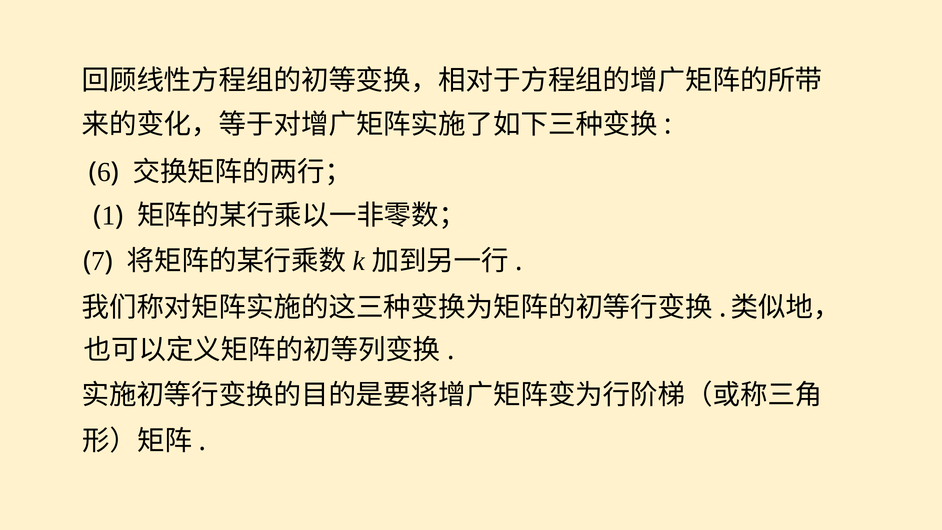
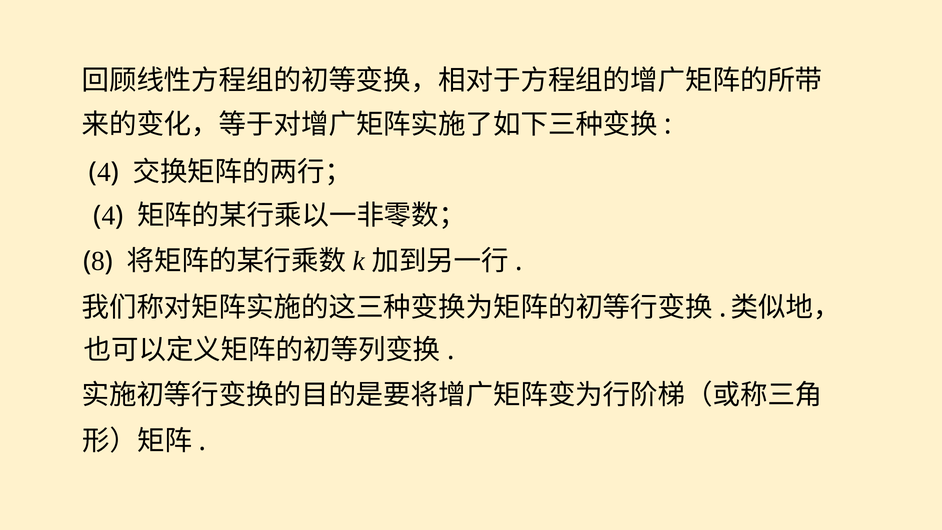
6 at (104, 172): 6 -> 4
1 at (108, 216): 1 -> 4
7: 7 -> 8
